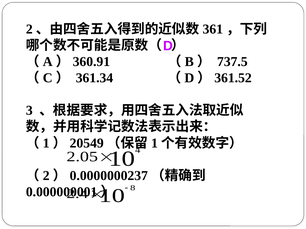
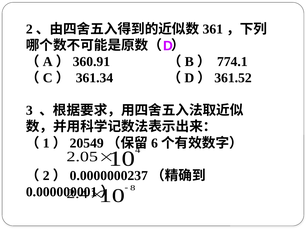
737.5: 737.5 -> 774.1
1 at (154, 143): 1 -> 6
